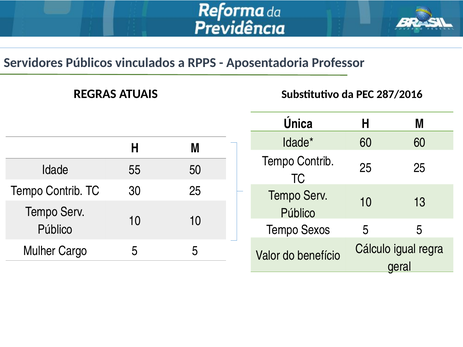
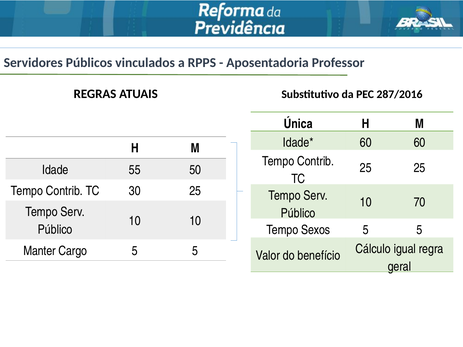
13: 13 -> 70
Mulher: Mulher -> Manter
